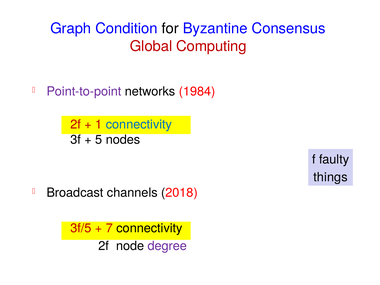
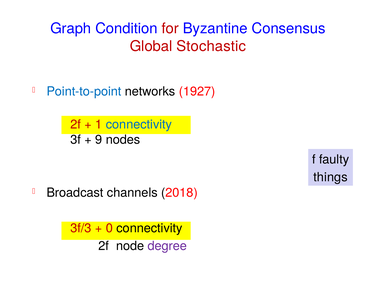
for colour: black -> red
Computing: Computing -> Stochastic
Point-to-point colour: purple -> blue
1984: 1984 -> 1927
5: 5 -> 9
3f/5: 3f/5 -> 3f/3
7: 7 -> 0
